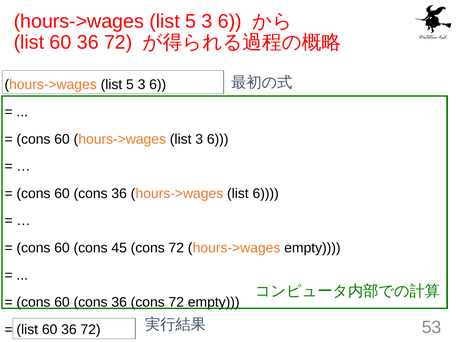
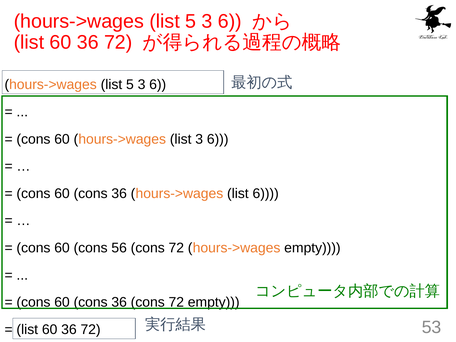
45: 45 -> 56
